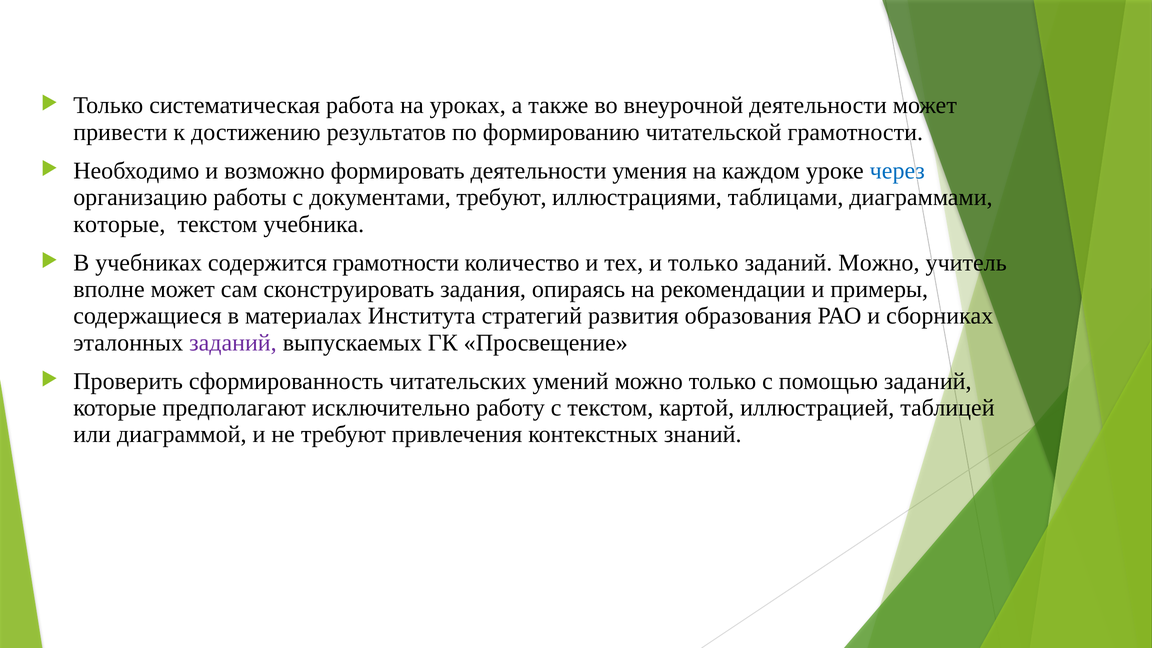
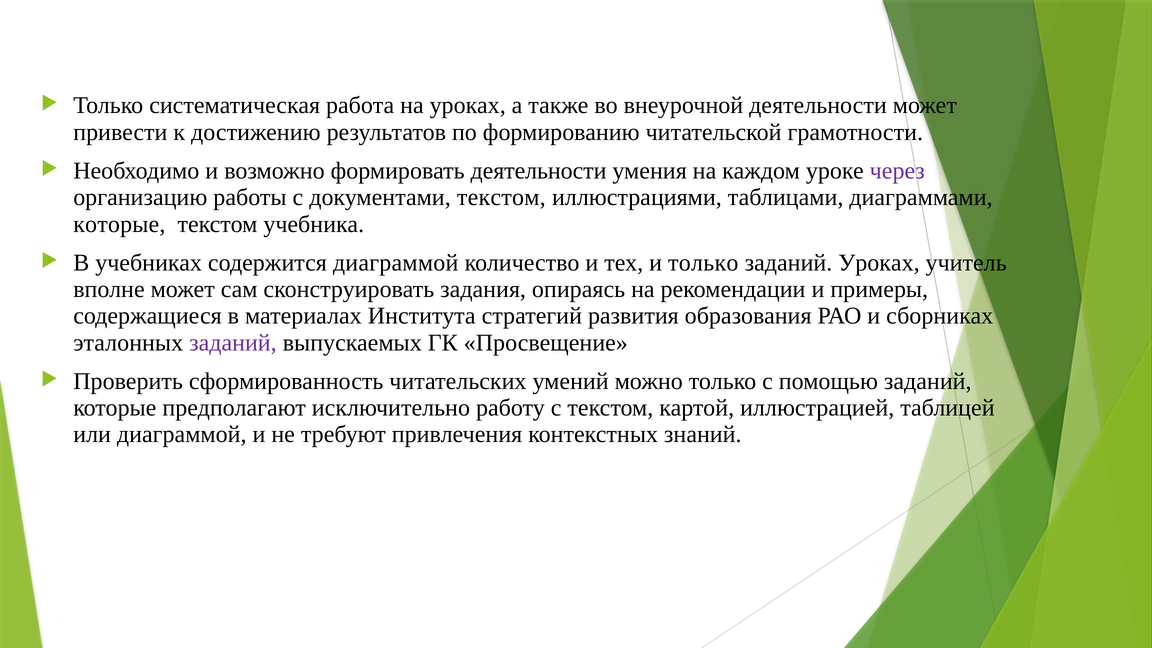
через colour: blue -> purple
документами требуют: требуют -> текстом
содержится грамотности: грамотности -> диаграммой
заданий Можно: Можно -> Уроках
